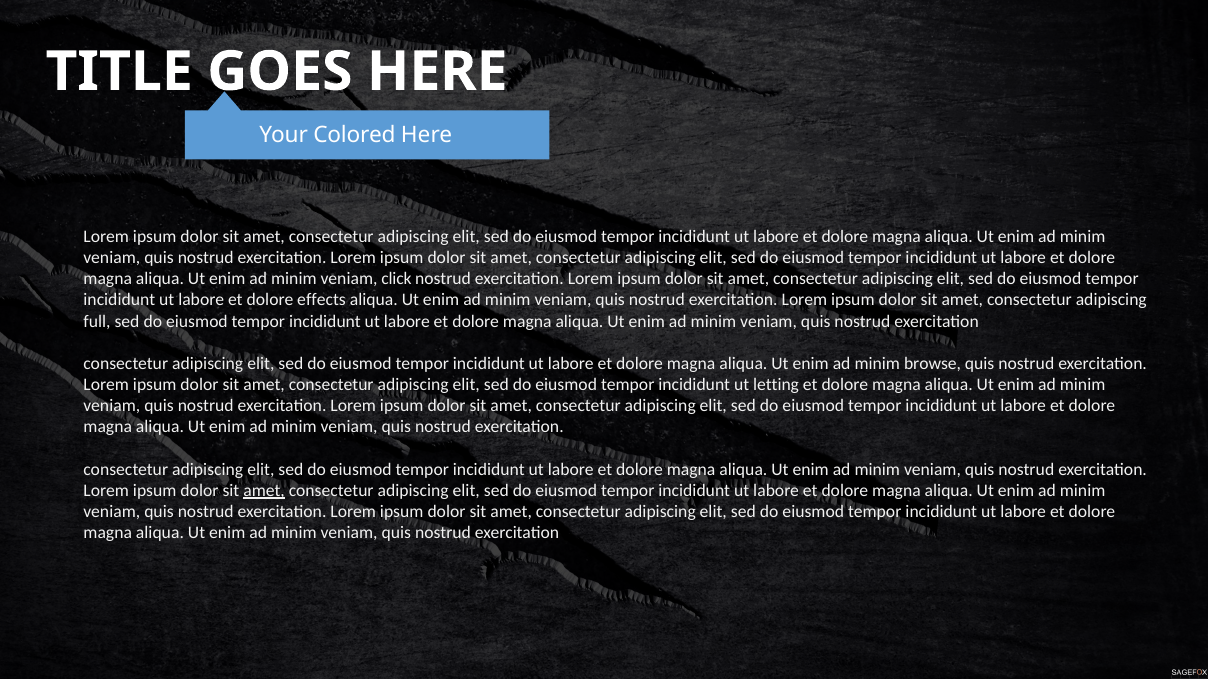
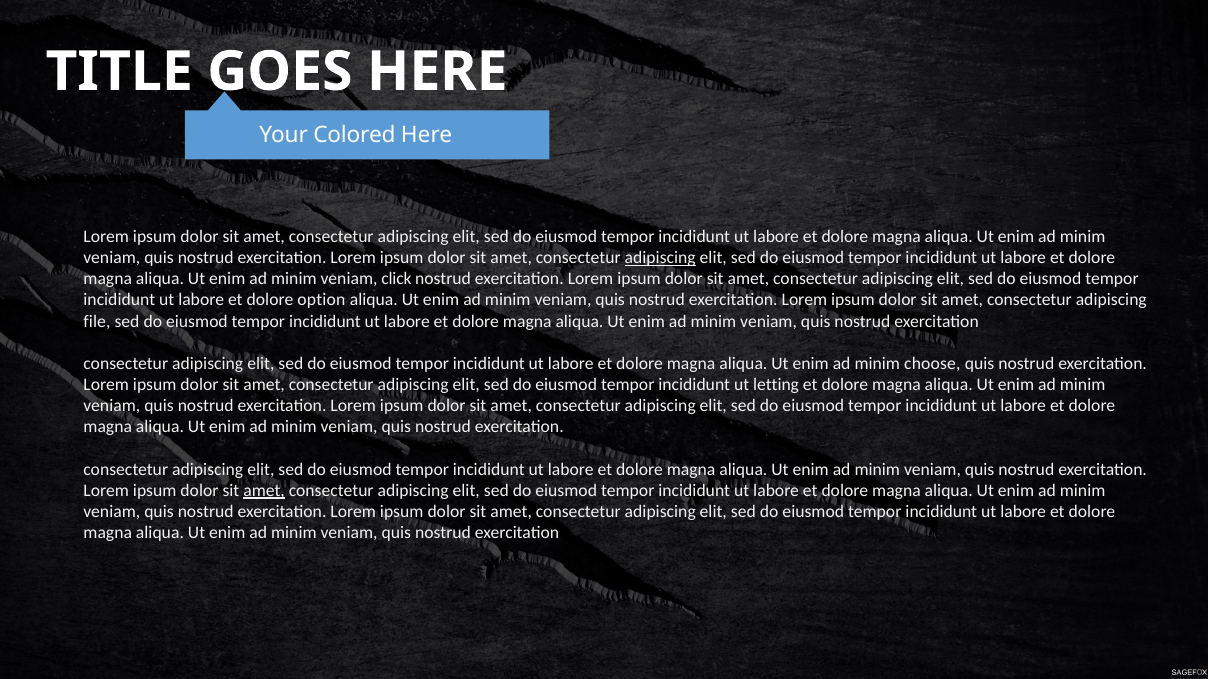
adipiscing at (660, 258) underline: none -> present
effects: effects -> option
full: full -> file
browse: browse -> choose
